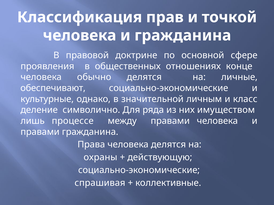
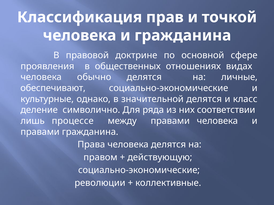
конце: конце -> видах
значительной личным: личным -> делятся
имуществом: имуществом -> соответствии
охраны: охраны -> правом
спрашивая: спрашивая -> революции
